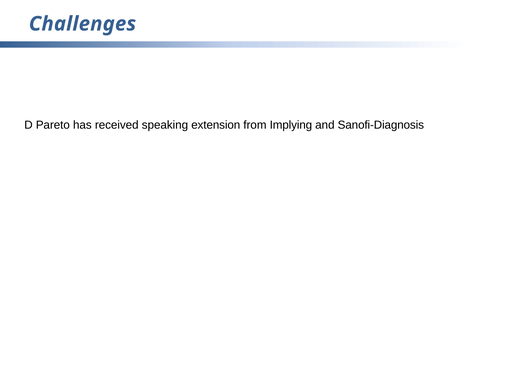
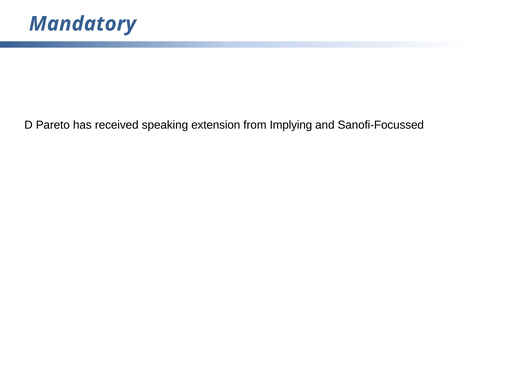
Challenges: Challenges -> Mandatory
Sanofi-Diagnosis: Sanofi-Diagnosis -> Sanofi-Focussed
